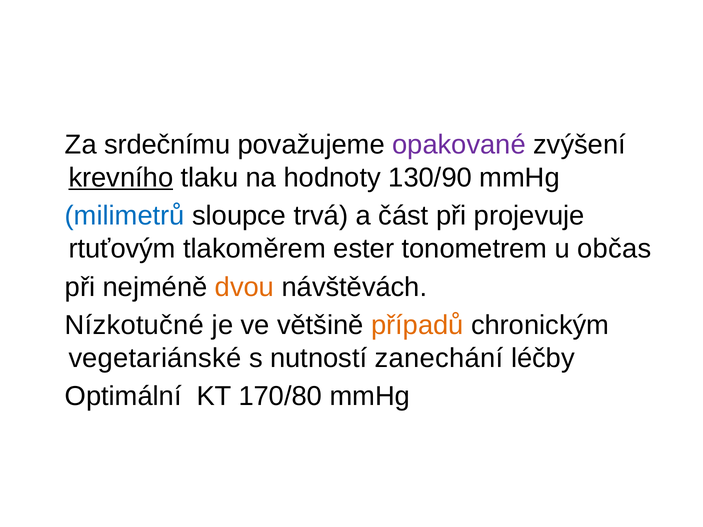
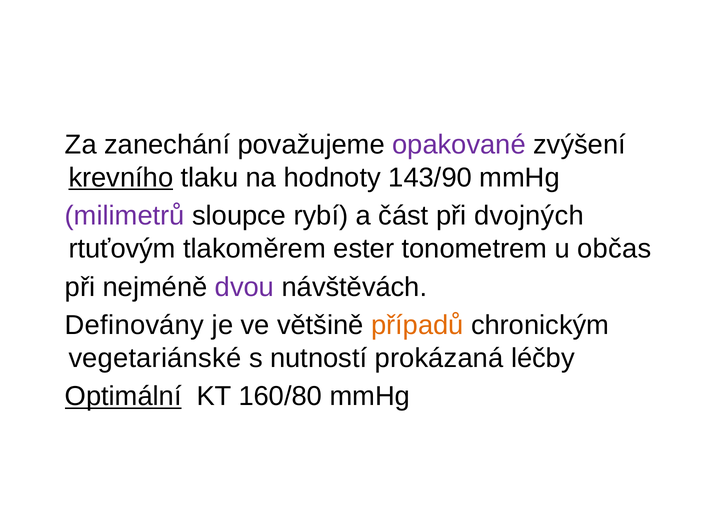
srdečnímu: srdečnímu -> zanechání
130/90: 130/90 -> 143/90
milimetrů colour: blue -> purple
trvá: trvá -> rybí
projevuje: projevuje -> dvojných
dvou colour: orange -> purple
Nízkotučné: Nízkotučné -> Definovány
zanechání: zanechání -> prokázaná
Optimální underline: none -> present
170/80: 170/80 -> 160/80
